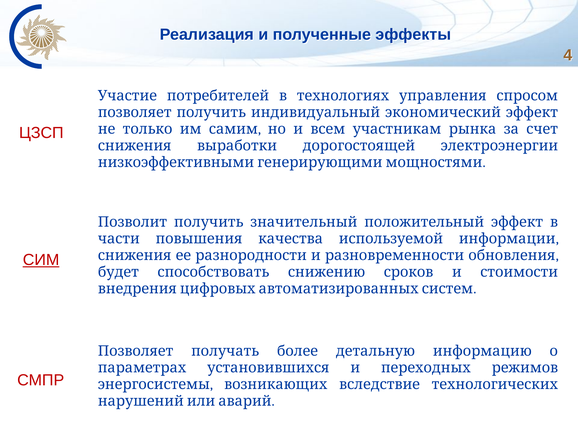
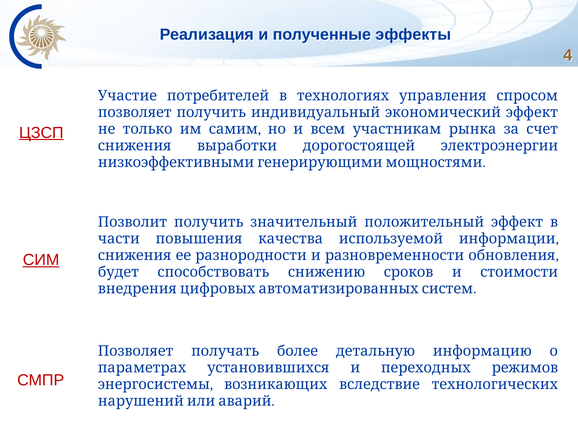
ЦЗСП underline: none -> present
